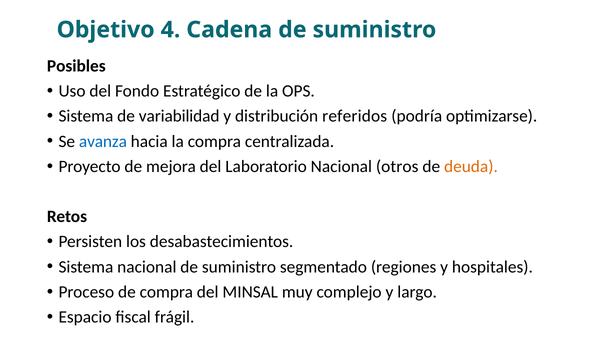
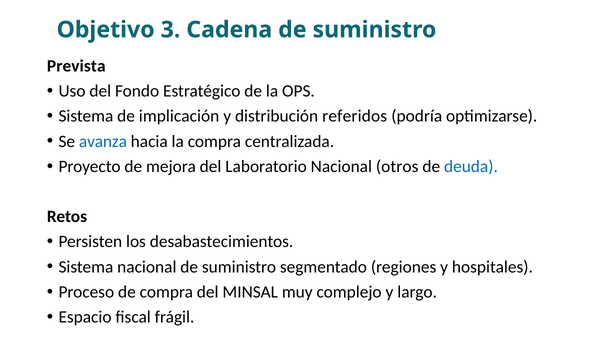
4: 4 -> 3
Posibles: Posibles -> Prevista
variabilidad: variabilidad -> implicación
deuda colour: orange -> blue
